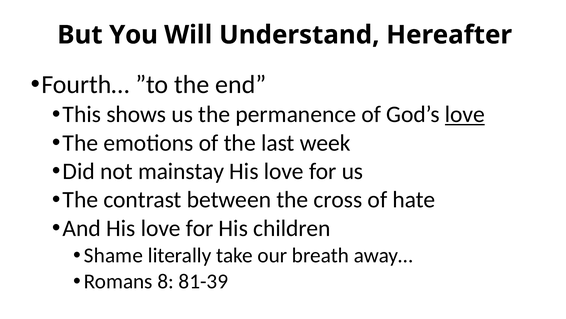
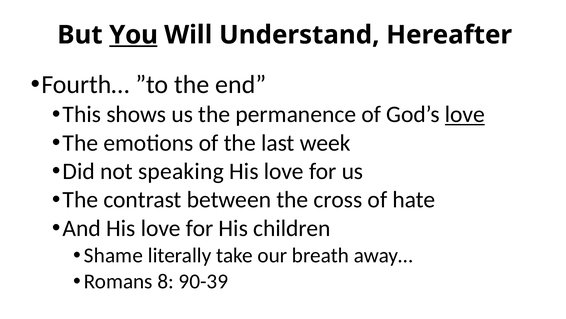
You underline: none -> present
mainstay: mainstay -> speaking
81-39: 81-39 -> 90-39
